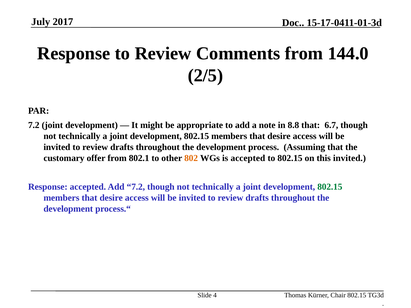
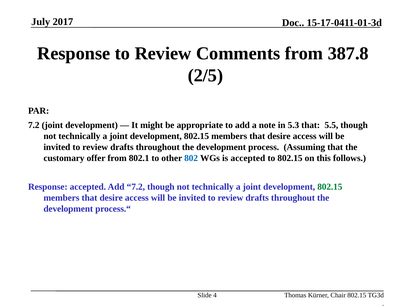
144.0: 144.0 -> 387.8
8.8: 8.8 -> 5.3
6.7: 6.7 -> 5.5
802 colour: orange -> blue
this invited: invited -> follows
